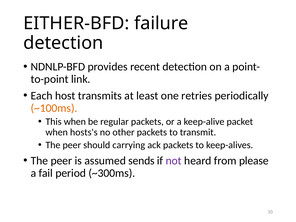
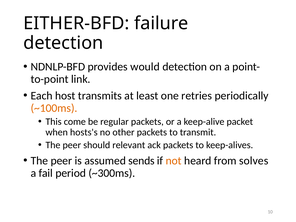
recent: recent -> would
This when: when -> come
carrying: carrying -> relevant
not colour: purple -> orange
please: please -> solves
